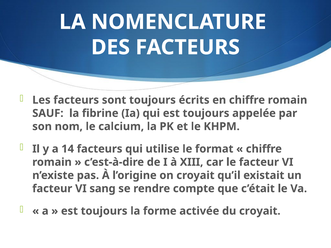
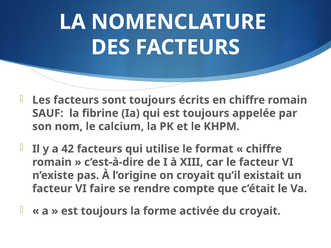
14: 14 -> 42
sang: sang -> faire
